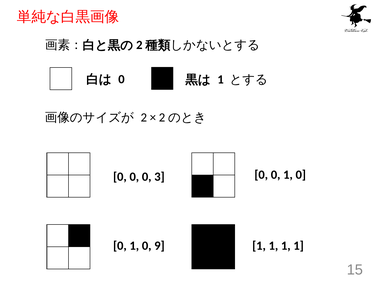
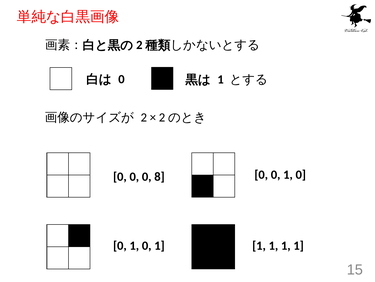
3: 3 -> 8
9 at (159, 245): 9 -> 1
